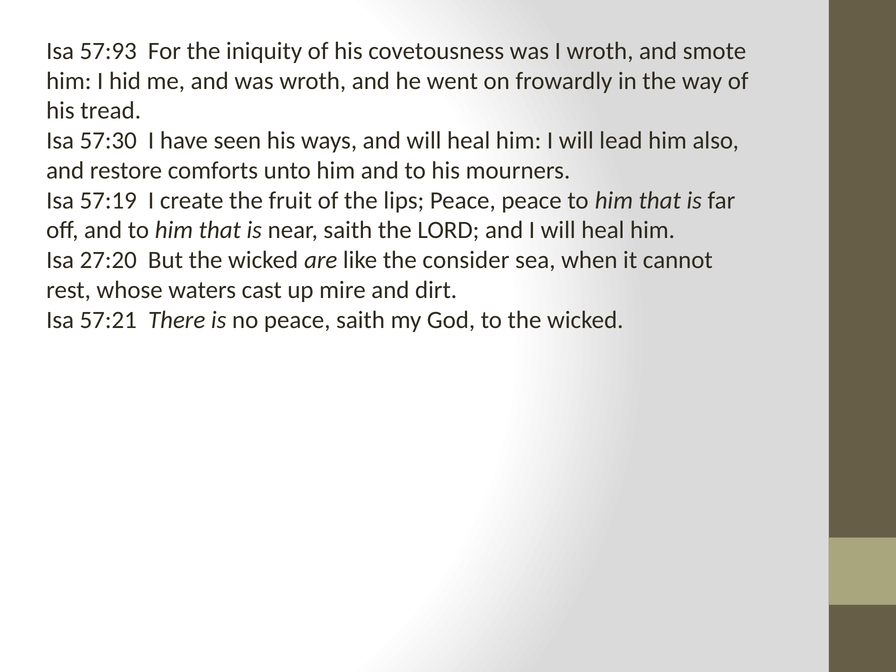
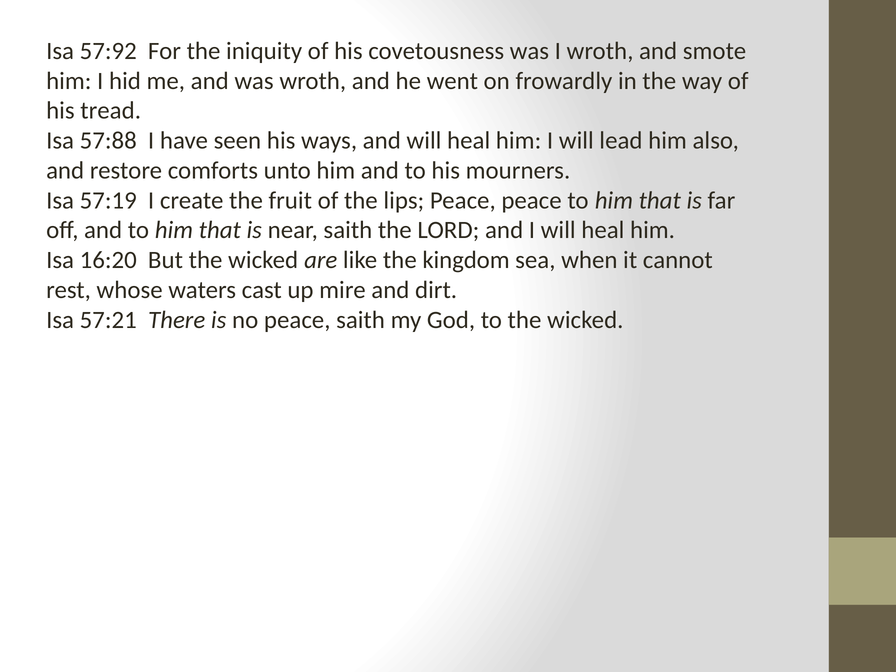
57:93: 57:93 -> 57:92
57:30: 57:30 -> 57:88
27:20: 27:20 -> 16:20
consider: consider -> kingdom
